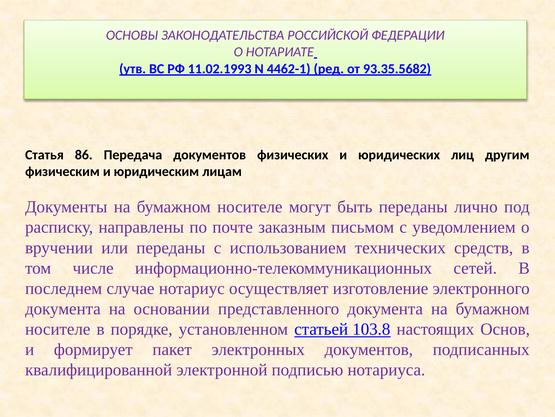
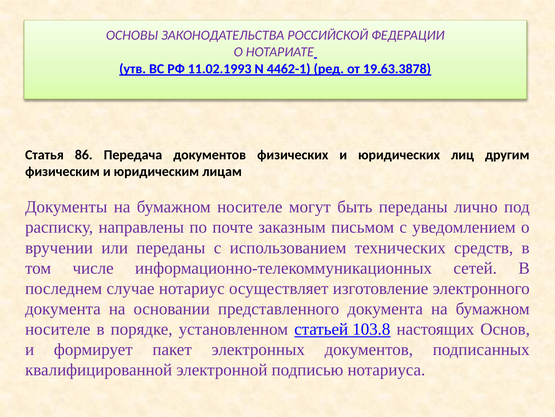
93.35.5682: 93.35.5682 -> 19.63.3878
